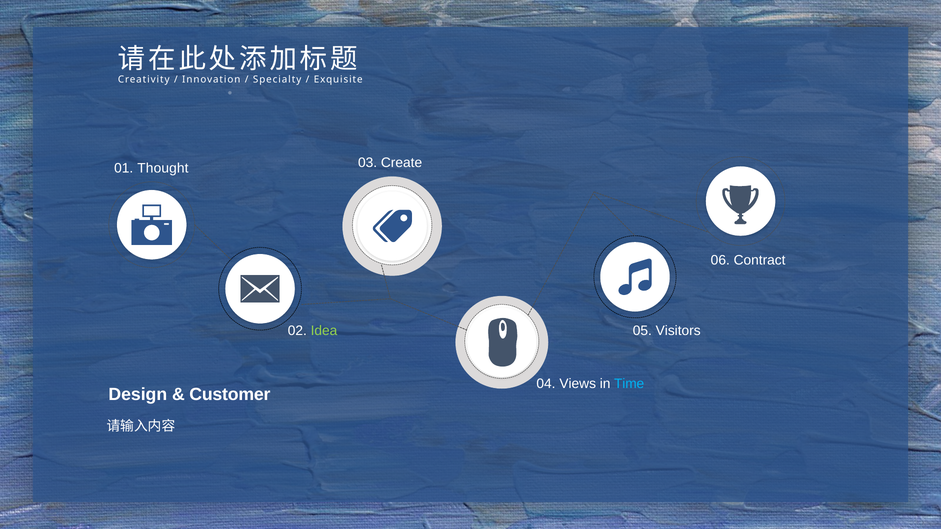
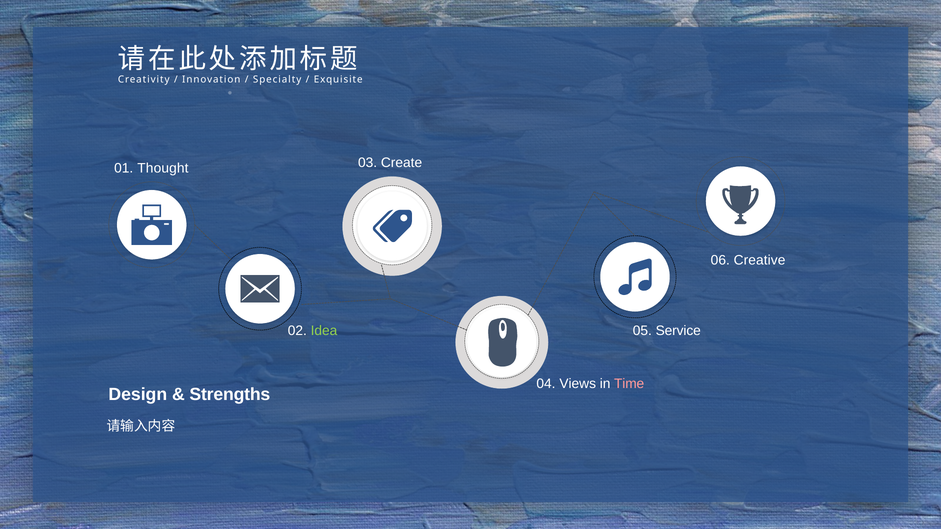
Contract: Contract -> Creative
Visitors: Visitors -> Service
Time colour: light blue -> pink
Customer: Customer -> Strengths
